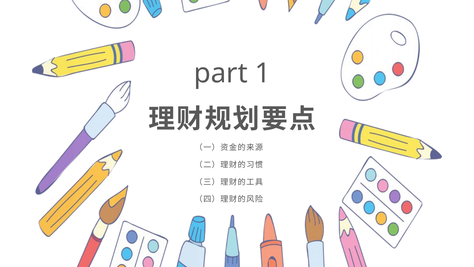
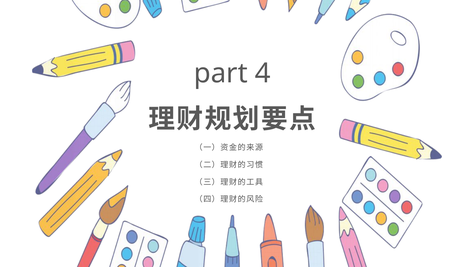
1: 1 -> 4
